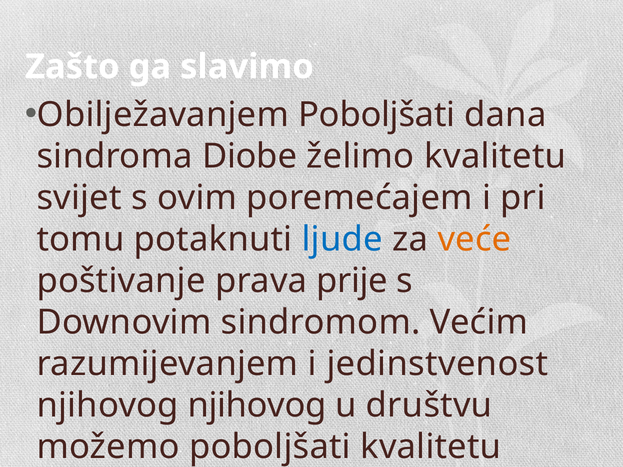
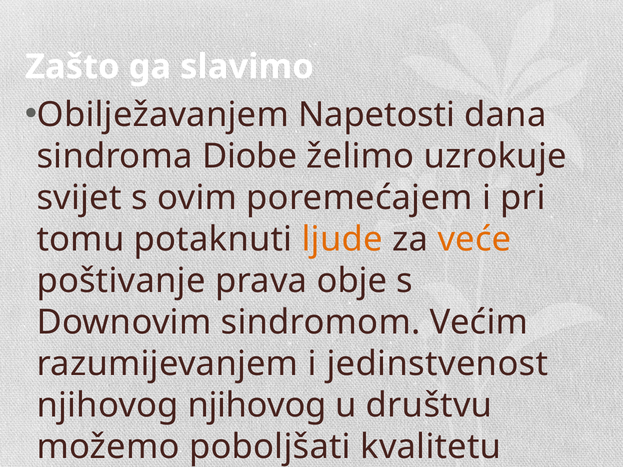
Obilježavanjem Poboljšati: Poboljšati -> Napetosti
želimo kvalitetu: kvalitetu -> uzrokuje
ljude colour: blue -> orange
prije: prije -> obje
